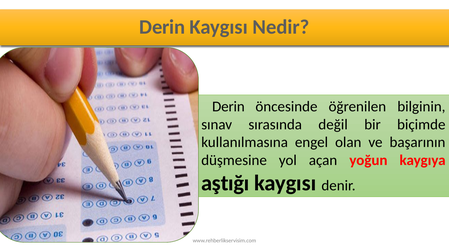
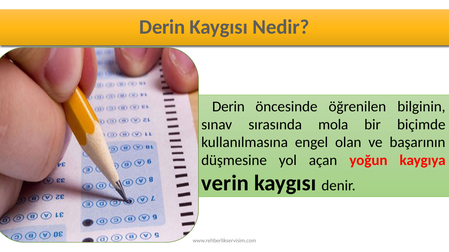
değil: değil -> mola
aştığı: aştığı -> verin
